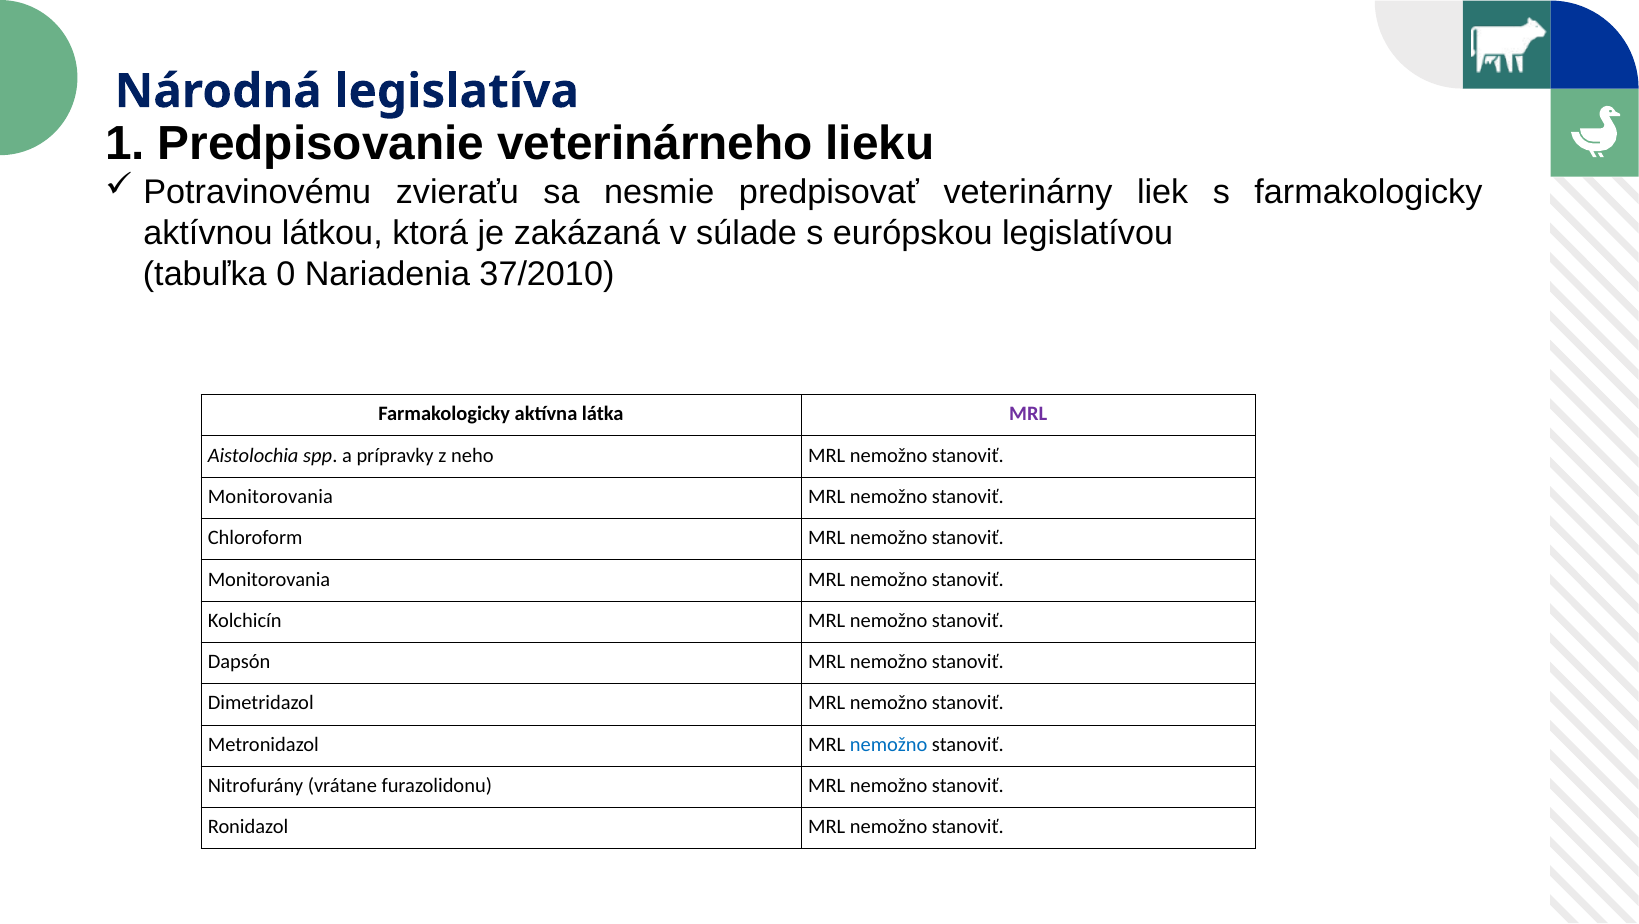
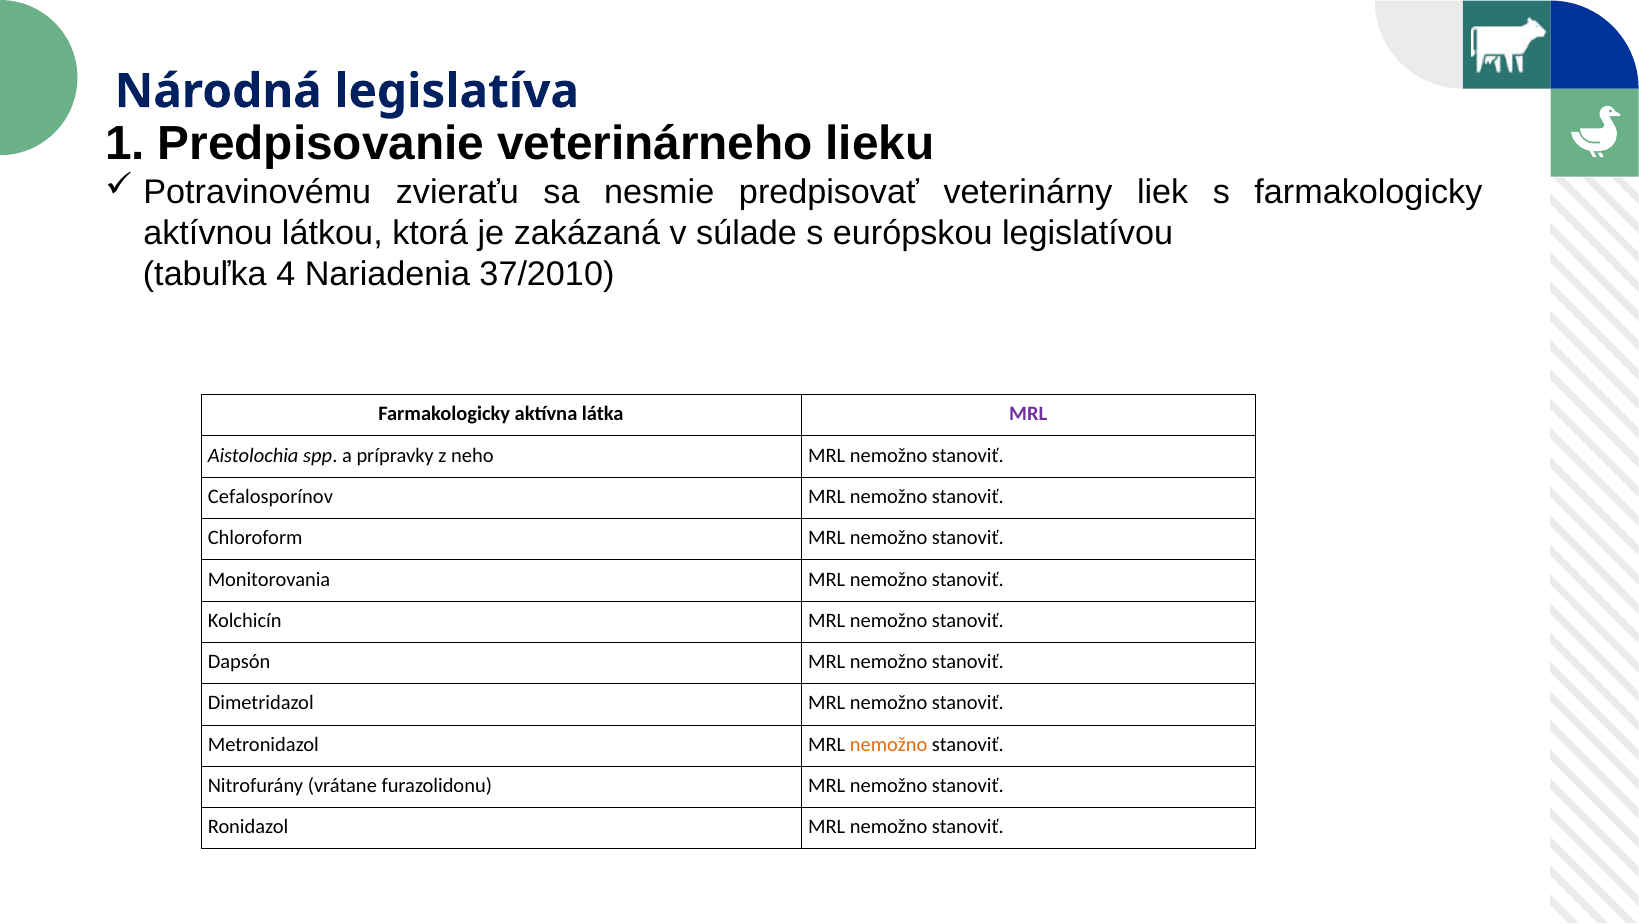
0: 0 -> 4
Monitorovania at (270, 497): Monitorovania -> Cefalosporínov
nemožno at (889, 744) colour: blue -> orange
